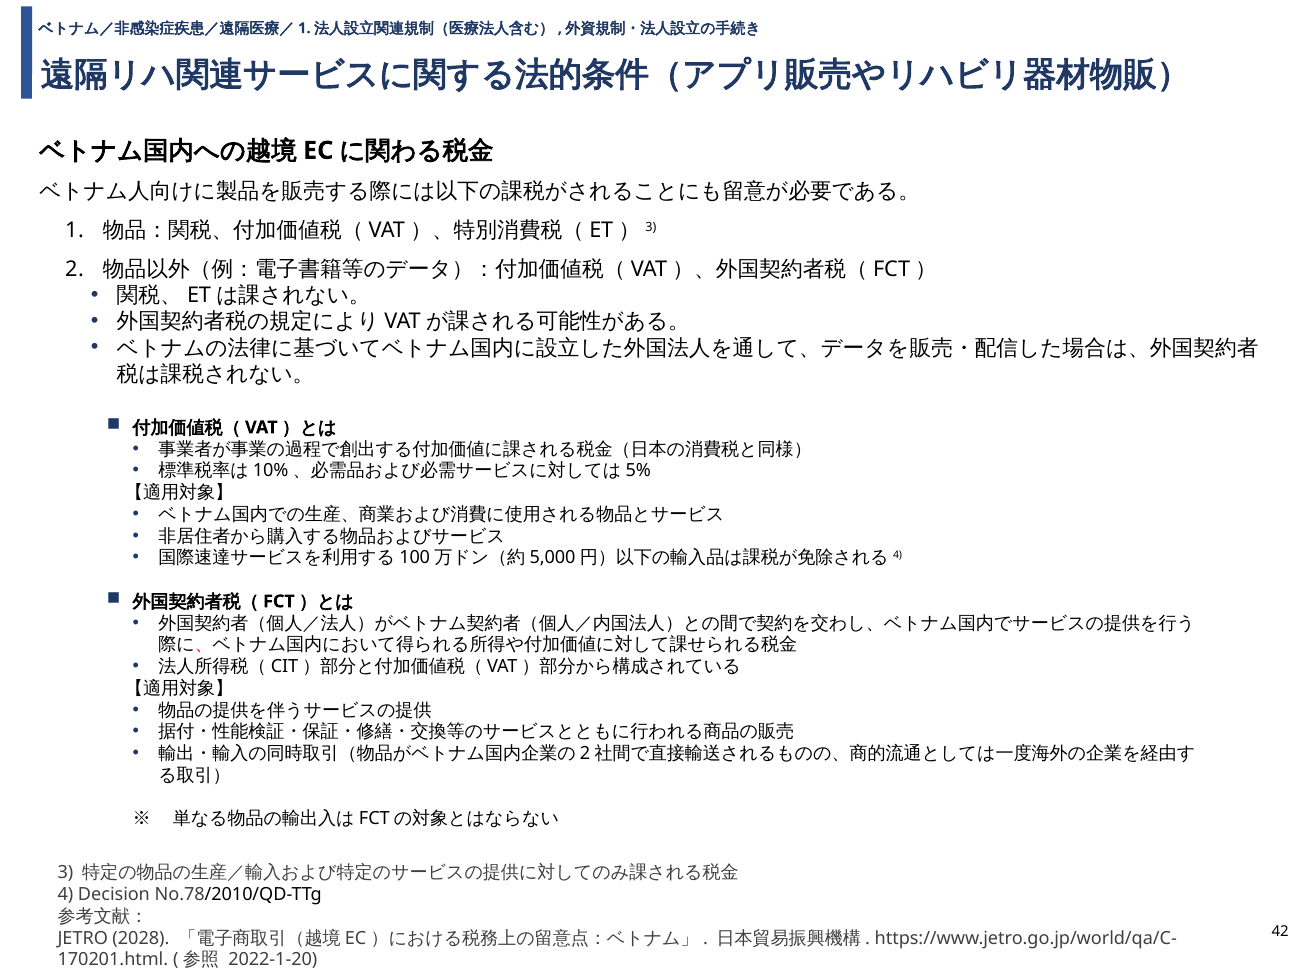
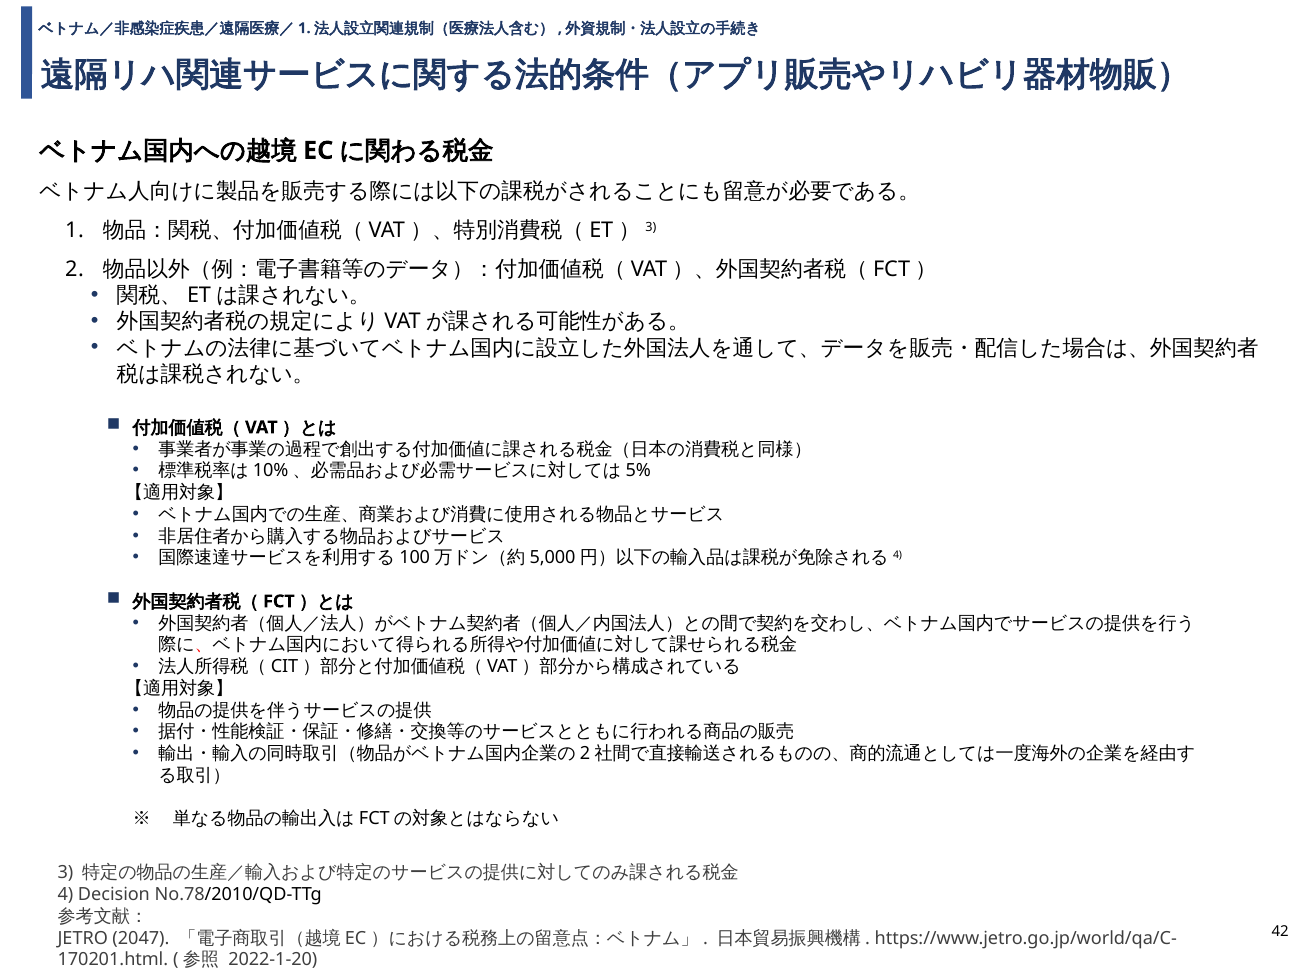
2028: 2028 -> 2047
